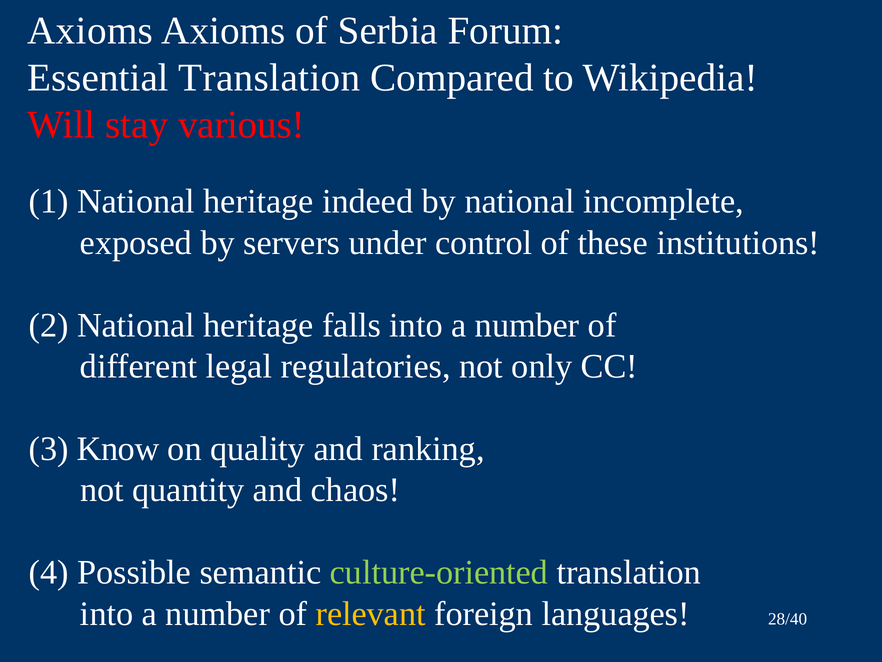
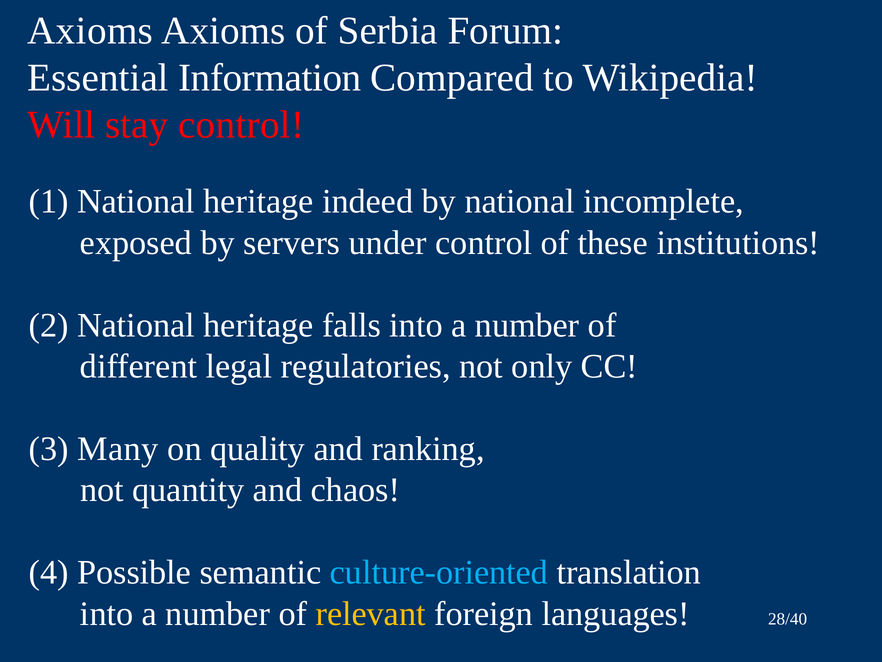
Essential Translation: Translation -> Information
stay various: various -> control
Know: Know -> Many
culture-oriented colour: light green -> light blue
